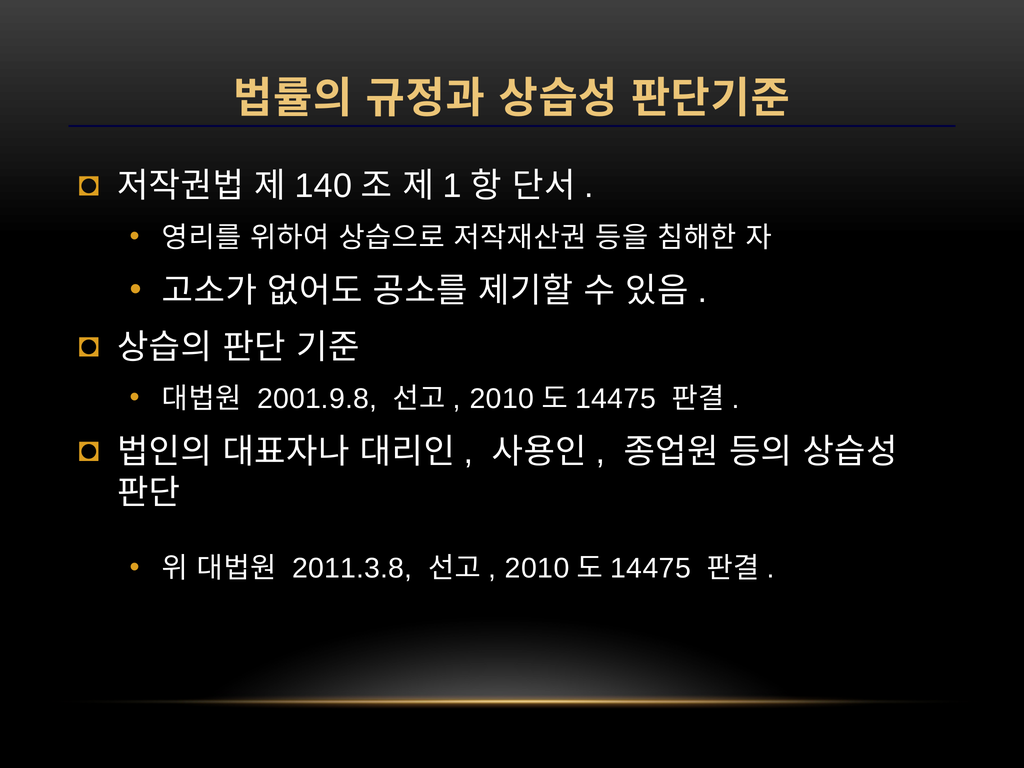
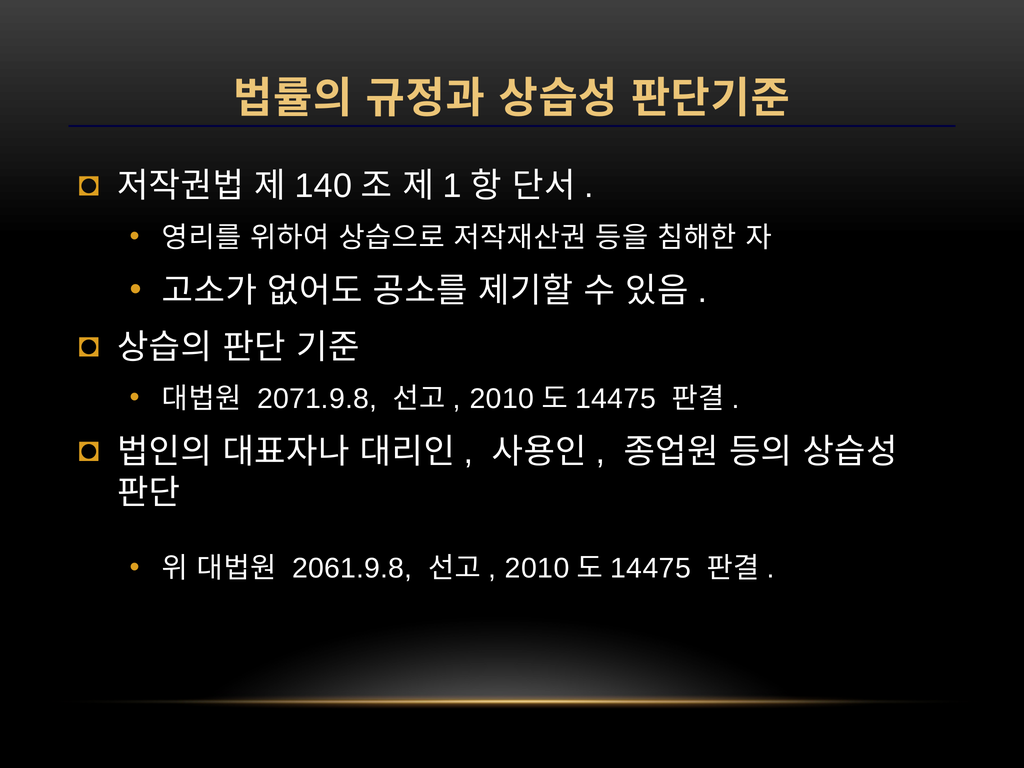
2001.9.8: 2001.9.8 -> 2071.9.8
2011.3.8: 2011.3.8 -> 2061.9.8
